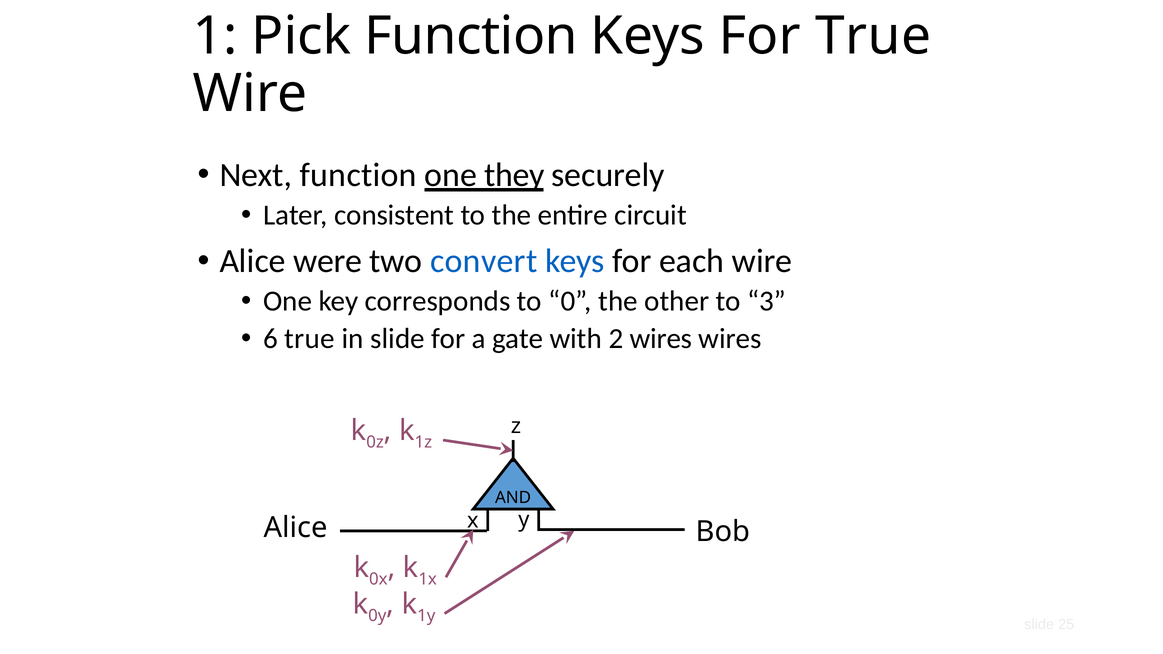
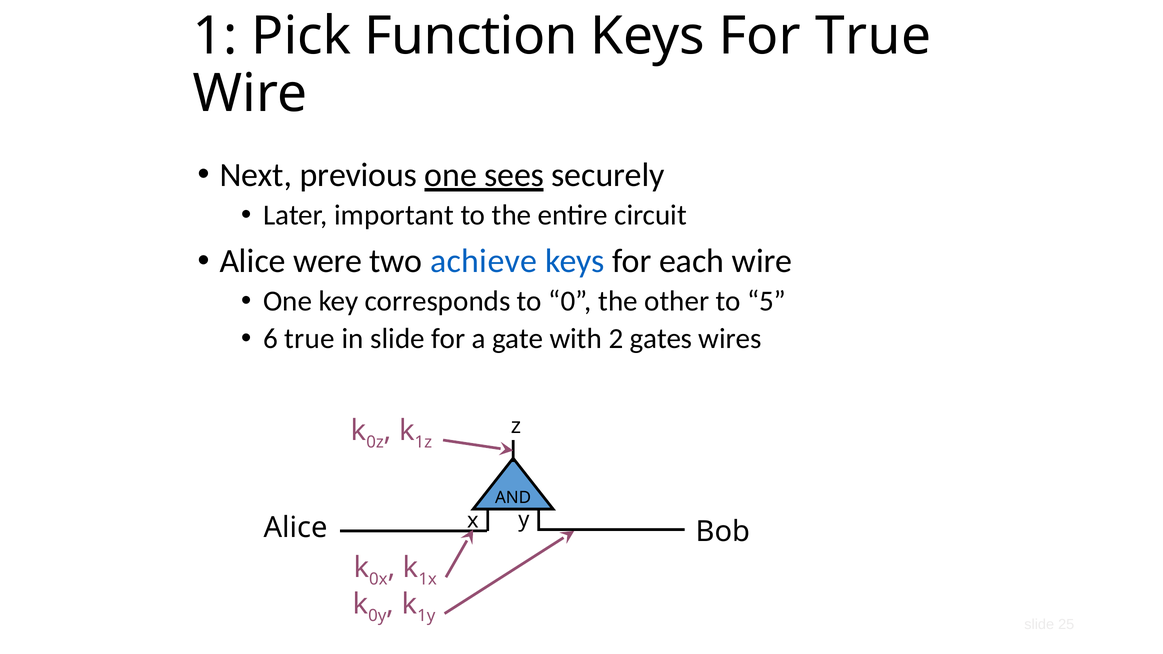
Next function: function -> previous
they: they -> sees
consistent: consistent -> important
convert: convert -> achieve
3: 3 -> 5
2 wires: wires -> gates
